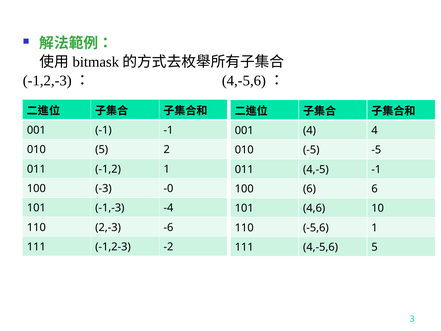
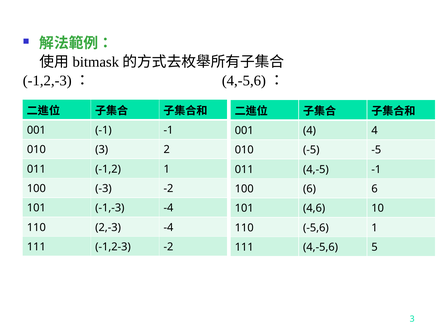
010 5: 5 -> 3
-3 -0: -0 -> -2
2,-3 -6: -6 -> -4
